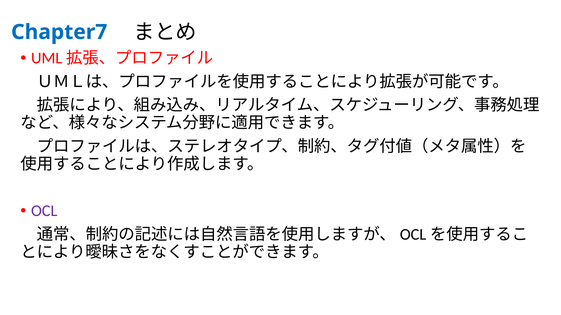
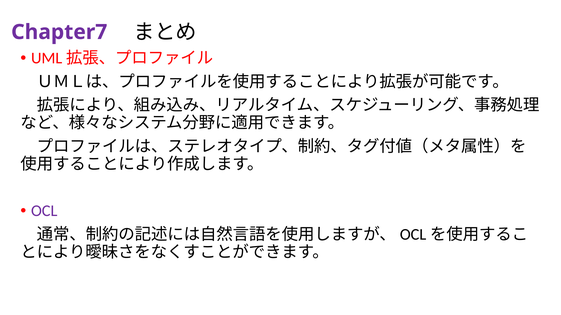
Chapter7 colour: blue -> purple
